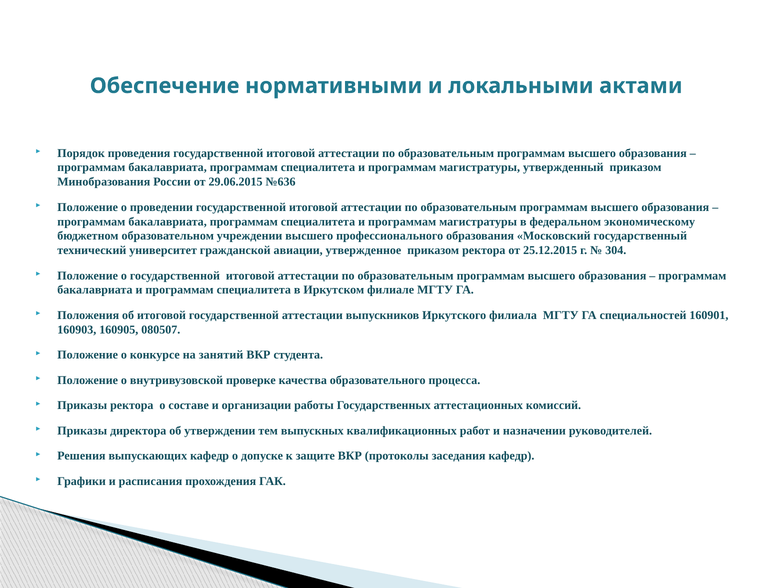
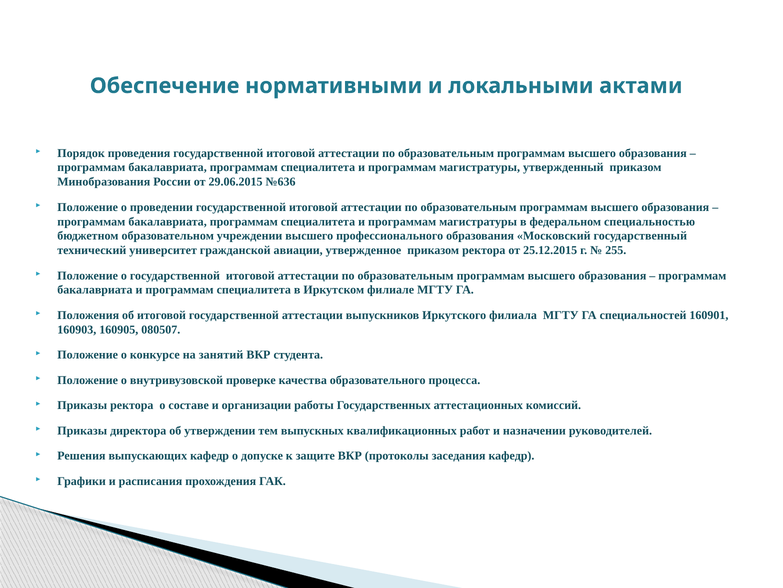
экономическому: экономическому -> специальностью
304: 304 -> 255
